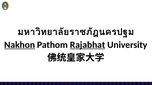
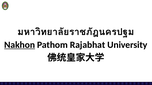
Rajabhat underline: present -> none
